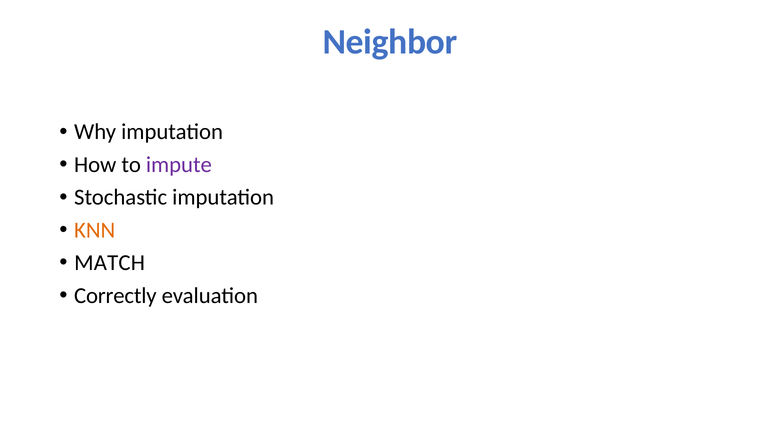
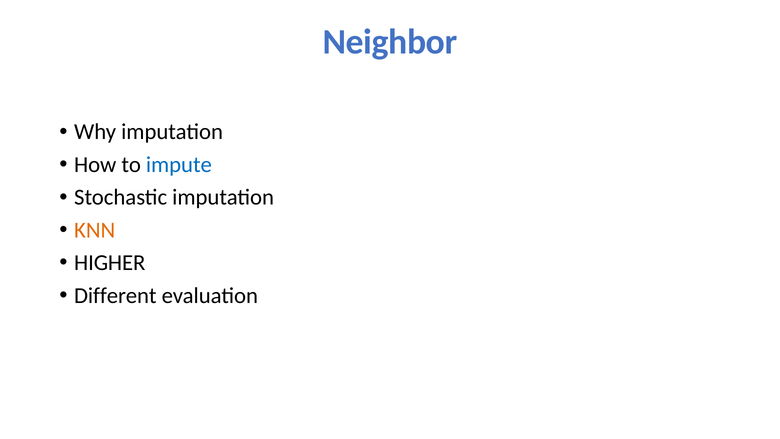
impute colour: purple -> blue
MATCH: MATCH -> HIGHER
Correctly: Correctly -> Different
